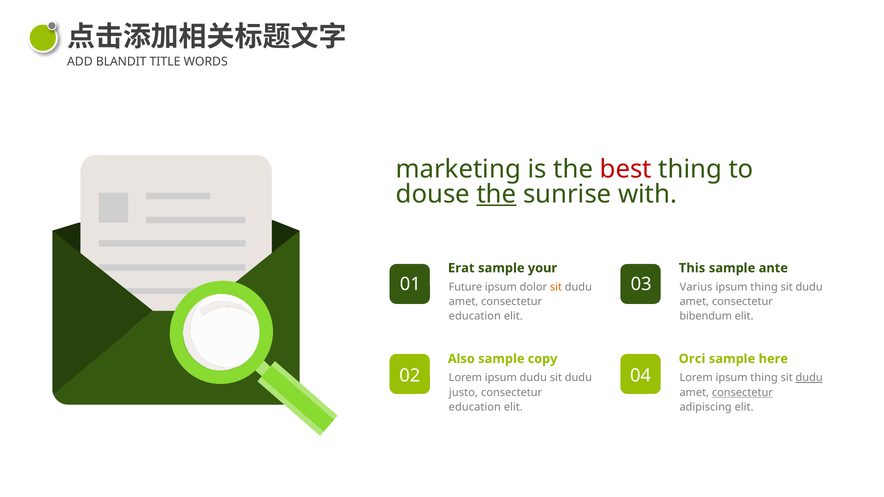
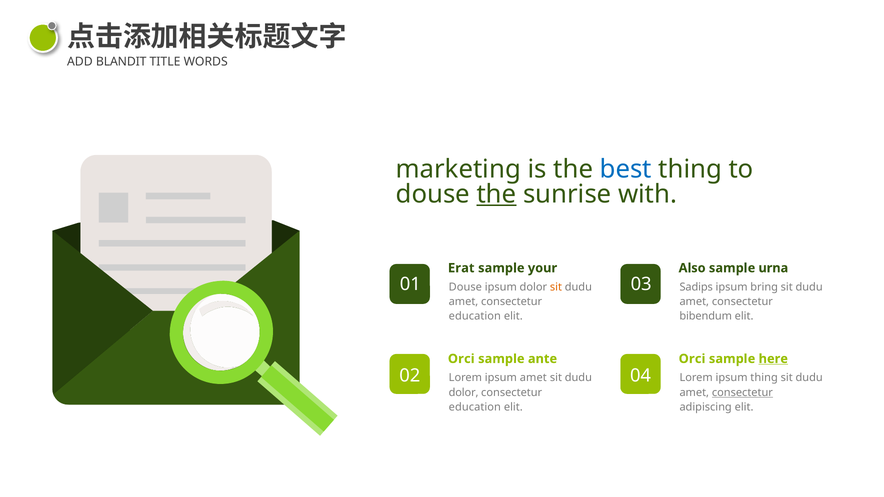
best colour: red -> blue
This: This -> Also
ante: ante -> urna
Future at (465, 287): Future -> Douse
Varius: Varius -> Sadips
thing at (764, 287): thing -> bring
Also at (461, 359): Also -> Orci
copy: copy -> ante
here underline: none -> present
ipsum dudu: dudu -> amet
dudu at (809, 378) underline: present -> none
justo at (463, 393): justo -> dolor
